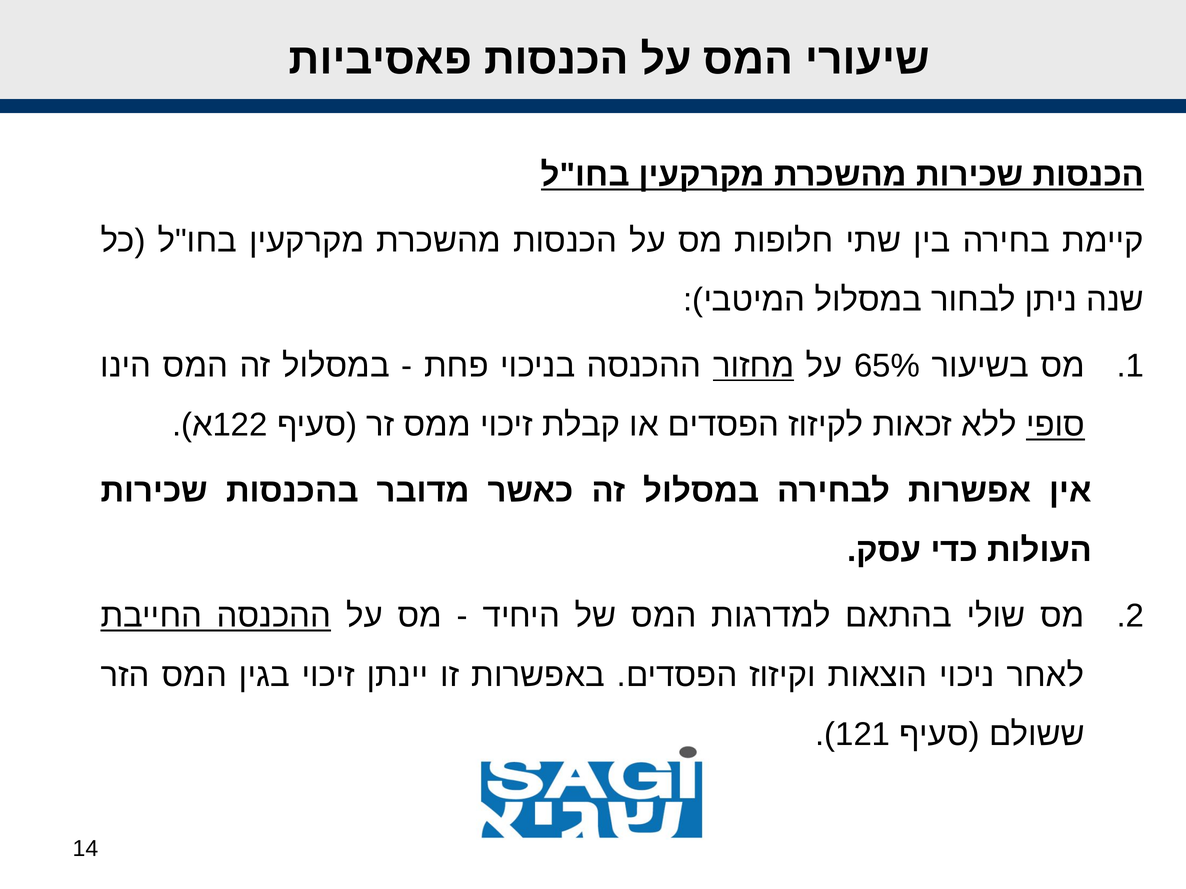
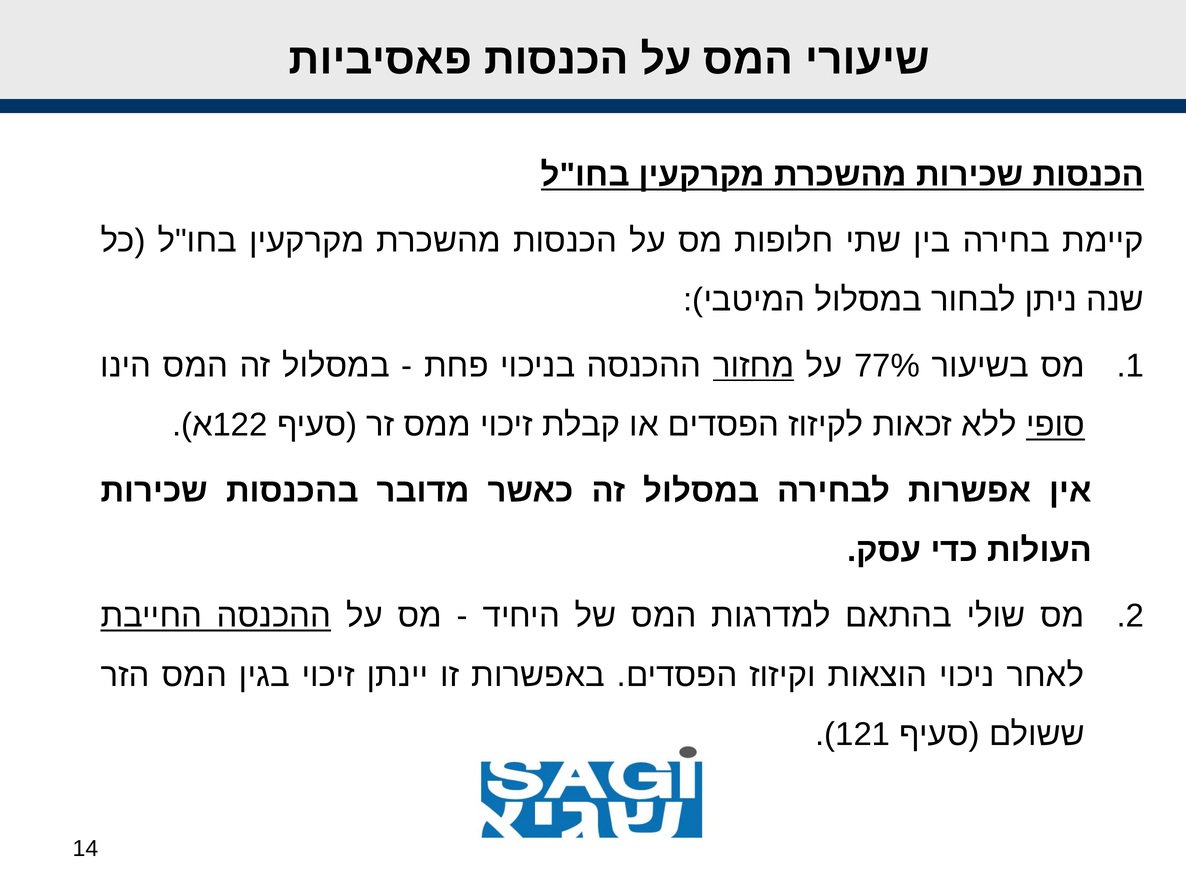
65%: 65% -> 77%
